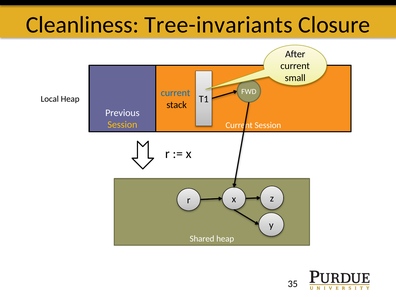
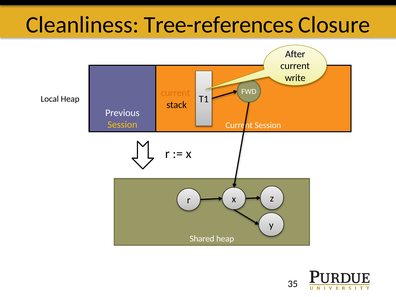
Tree-invariants: Tree-invariants -> Tree-references
small: small -> write
current at (175, 93) colour: blue -> orange
